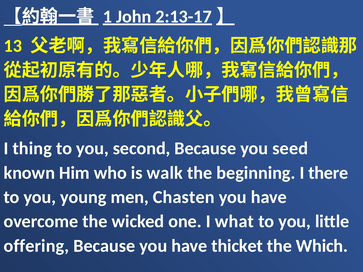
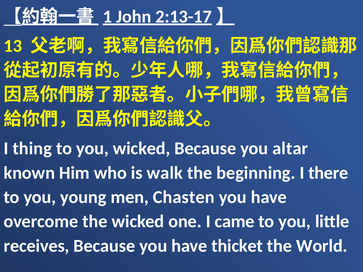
you second: second -> wicked
seed: seed -> altar
what: what -> came
offering: offering -> receives
Which: Which -> World
